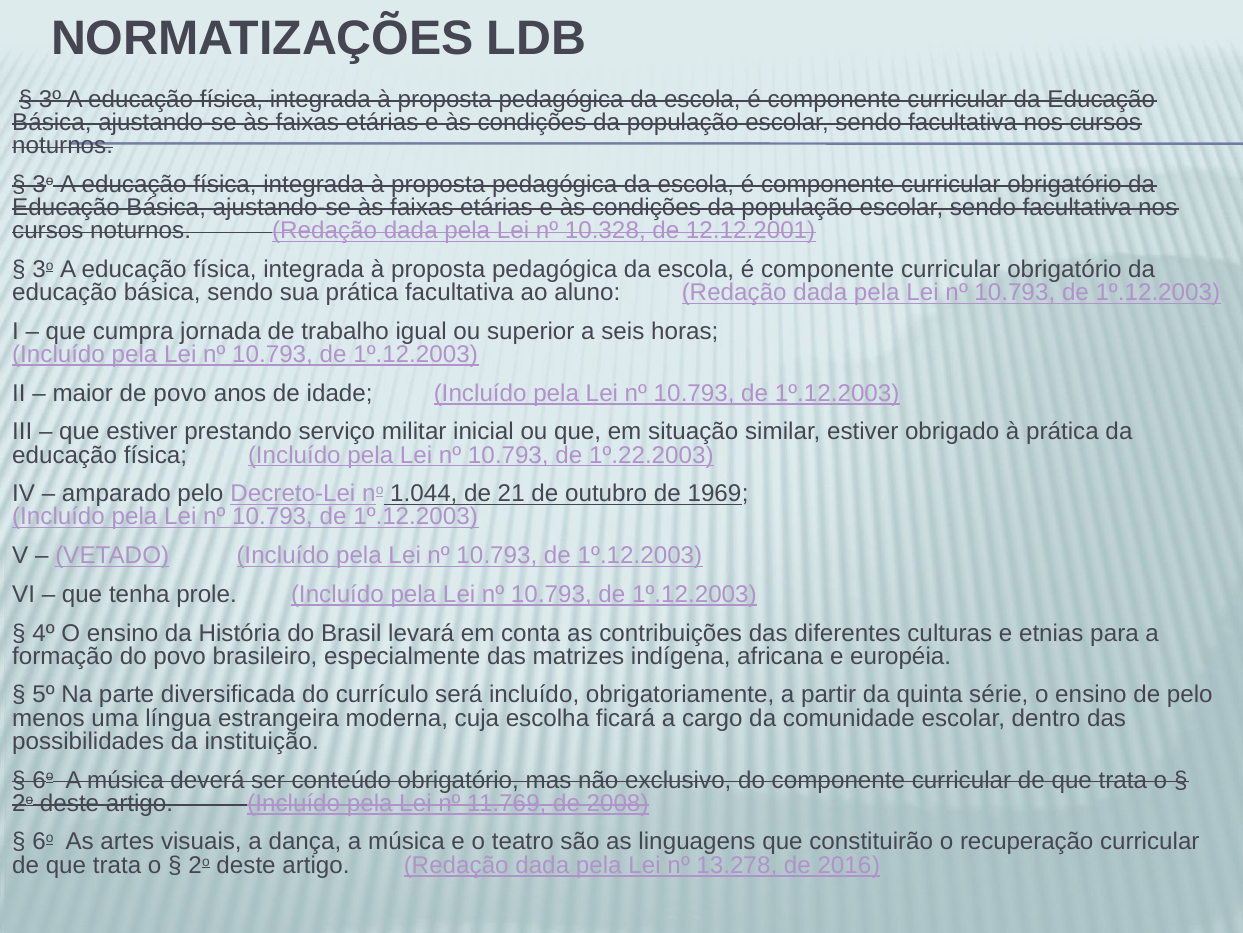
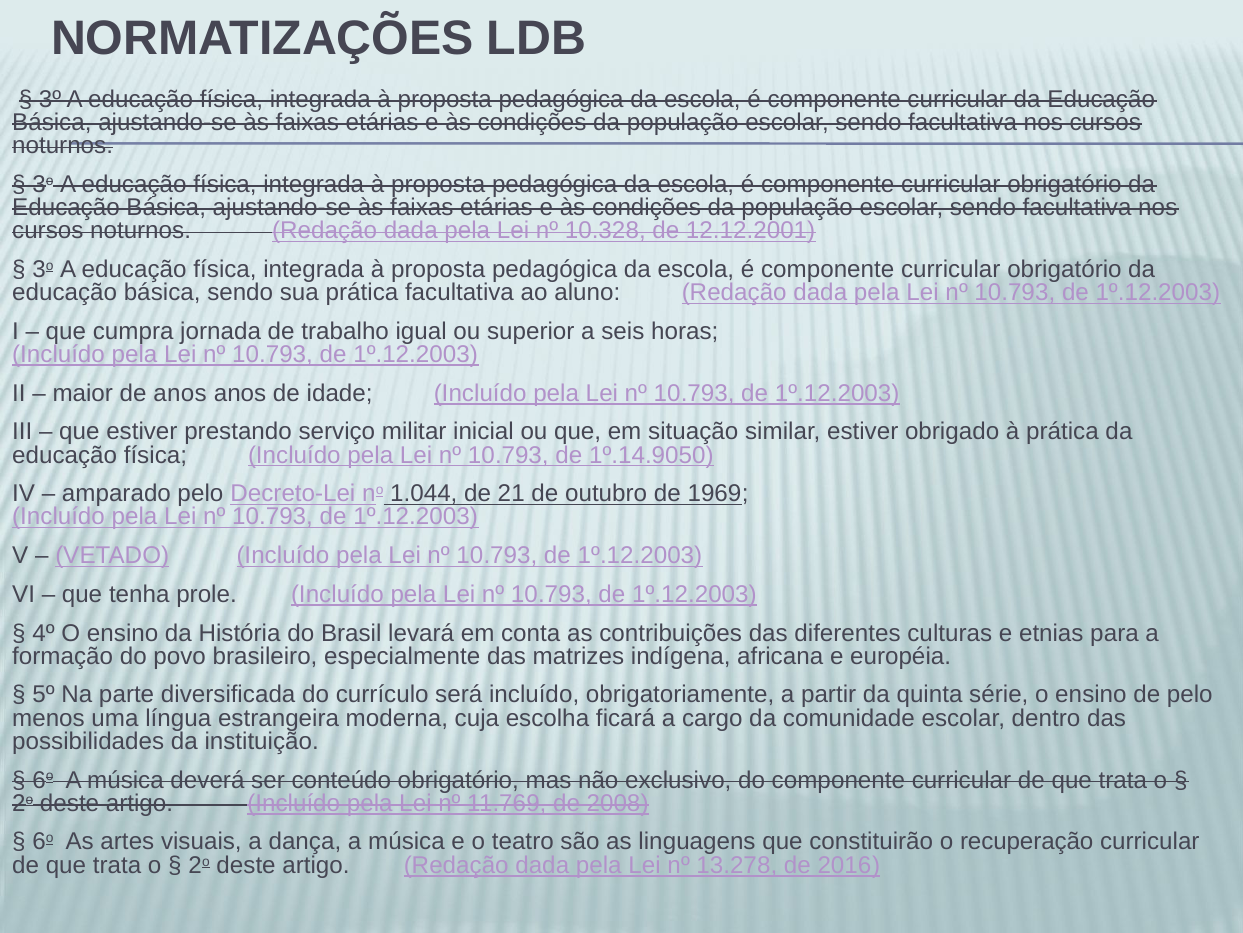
de povo: povo -> anos
1º.22.2003: 1º.22.2003 -> 1º.14.9050
